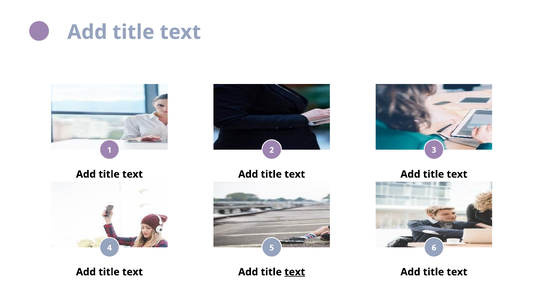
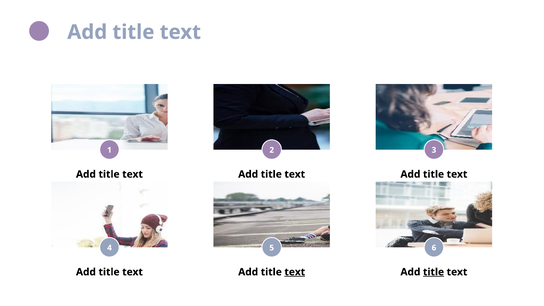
title at (434, 272) underline: none -> present
